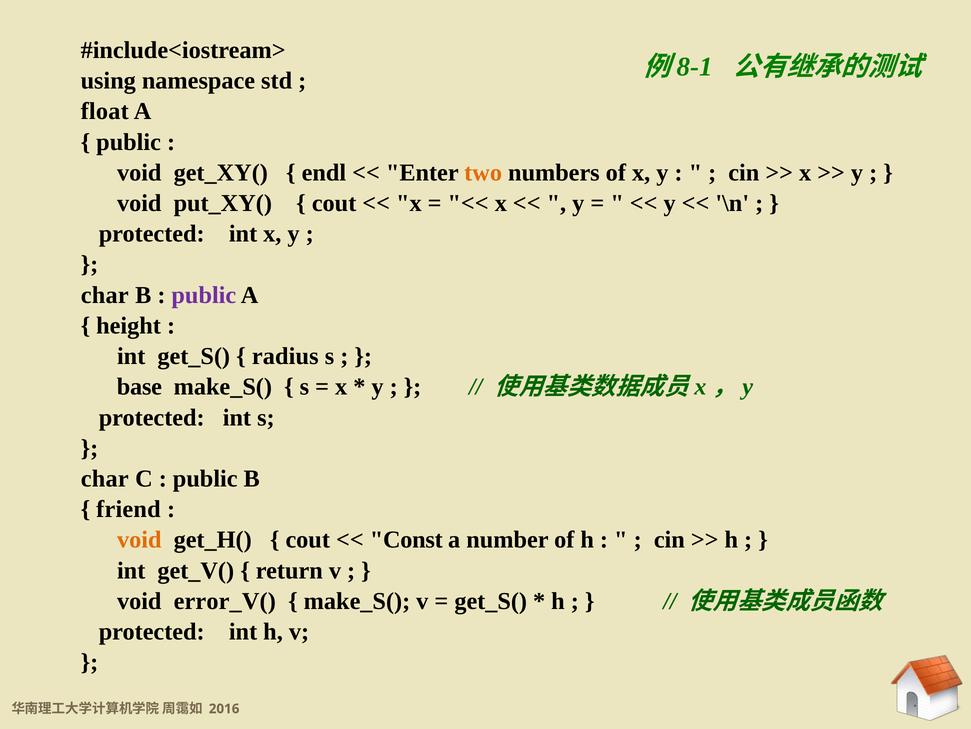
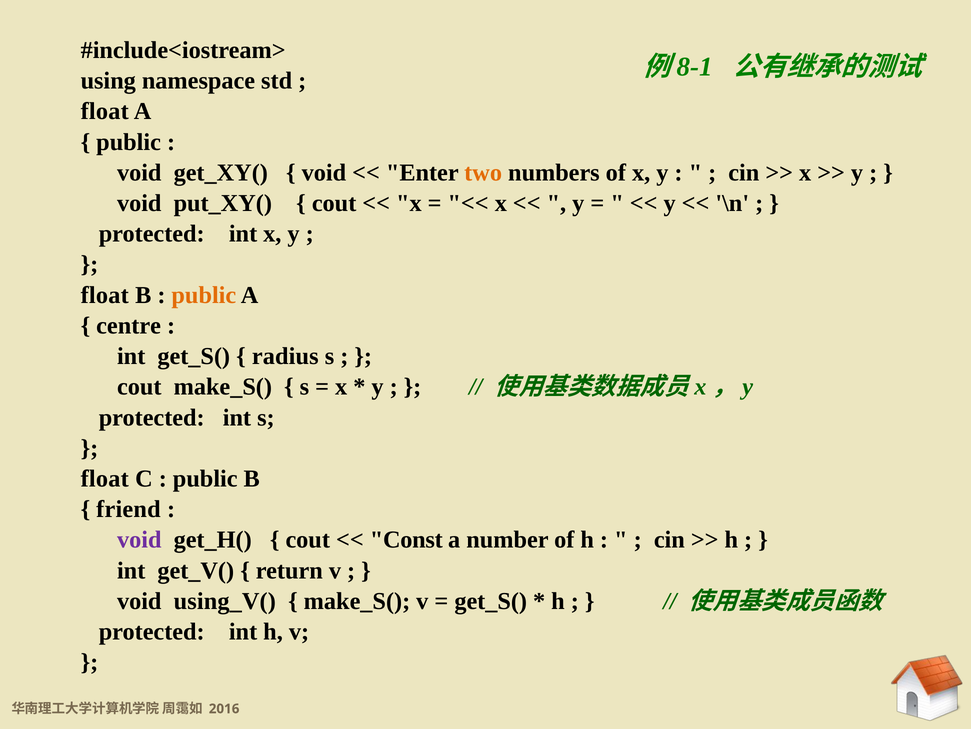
endl at (324, 172): endl -> void
char at (105, 295): char -> float
public at (204, 295) colour: purple -> orange
height: height -> centre
base at (139, 387): base -> cout
char at (105, 478): char -> float
void at (139, 539) colour: orange -> purple
error_V(: error_V( -> using_V(
